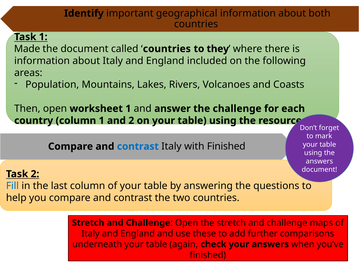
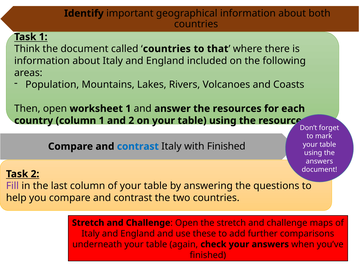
Made: Made -> Think
they: they -> that
answer the challenge: challenge -> resources
Fill colour: blue -> purple
